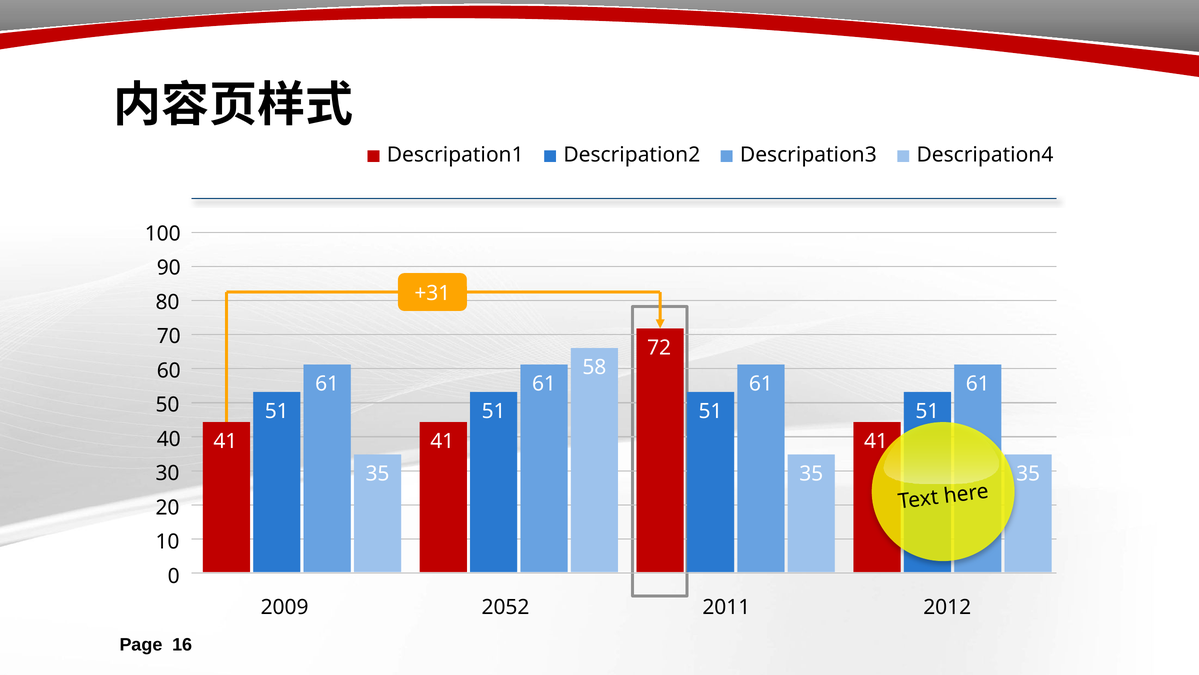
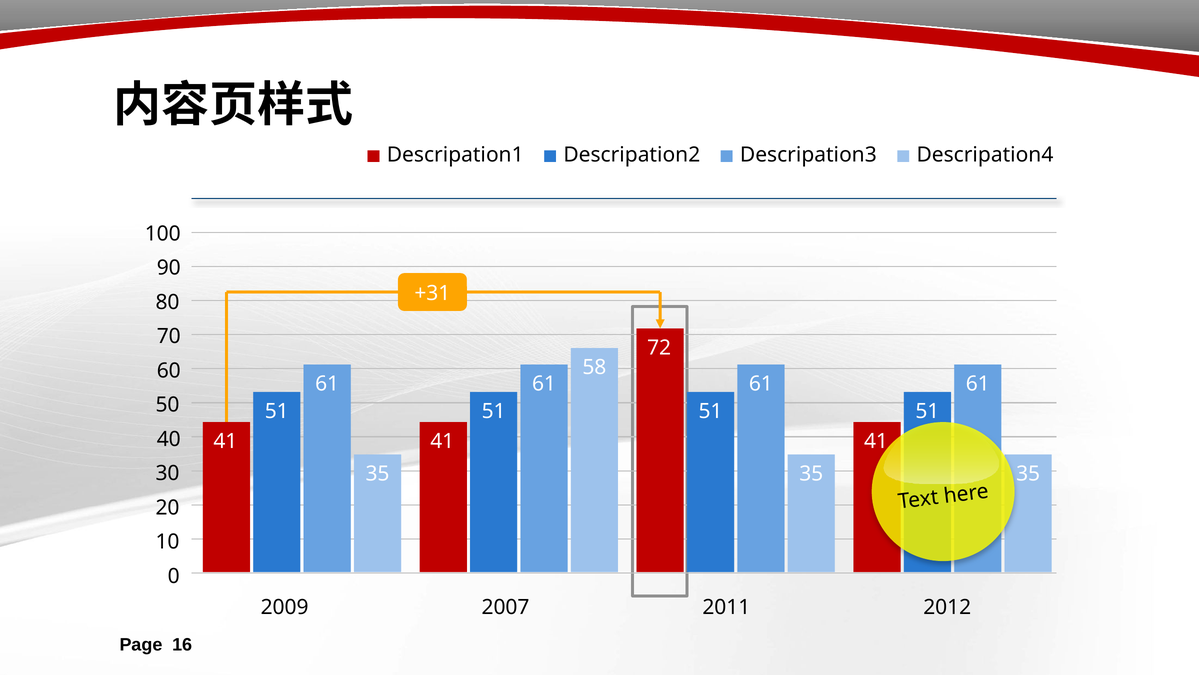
2052: 2052 -> 2007
